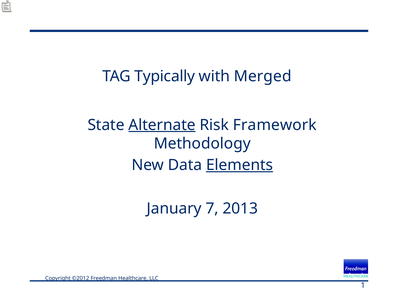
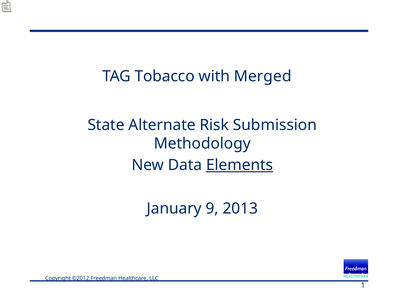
Typically: Typically -> Tobacco
Alternate underline: present -> none
Framework: Framework -> Submission
7: 7 -> 9
